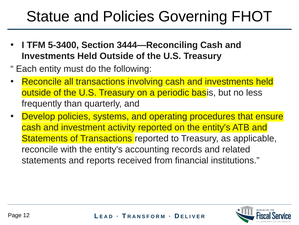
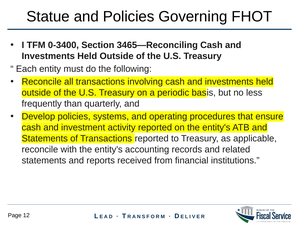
5-3400: 5-3400 -> 0-3400
3444—Reconciling: 3444—Reconciling -> 3465—Reconciling
